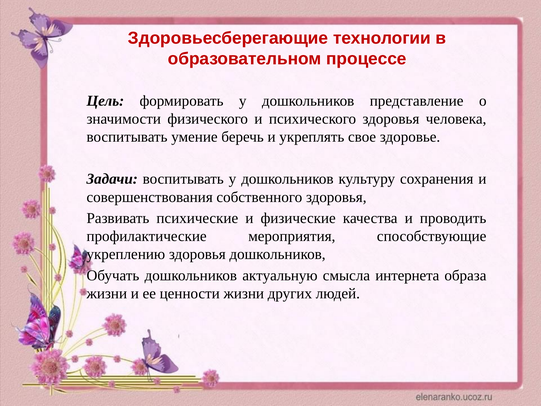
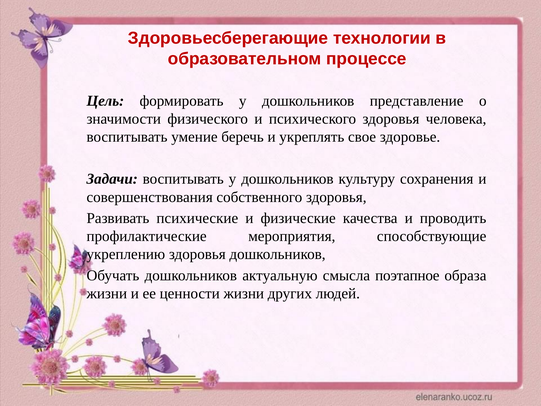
интернета: интернета -> поэтапное
